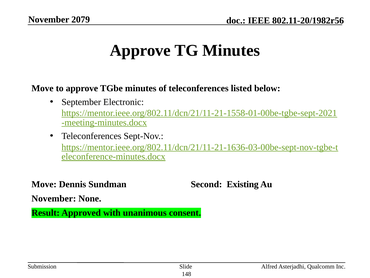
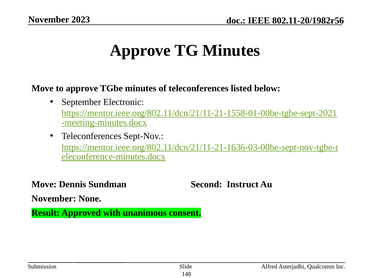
2079: 2079 -> 2023
Existing: Existing -> Instruct
